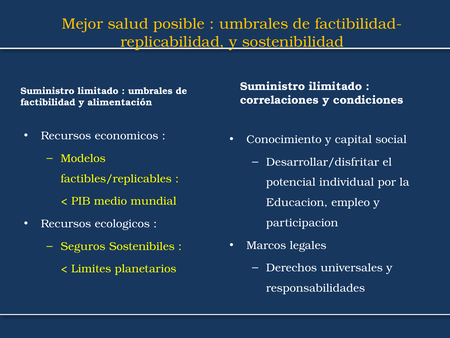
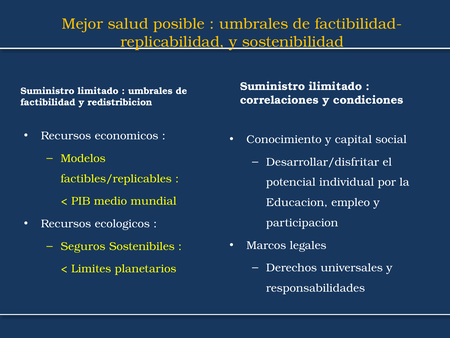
alimentación: alimentación -> redistribicion
